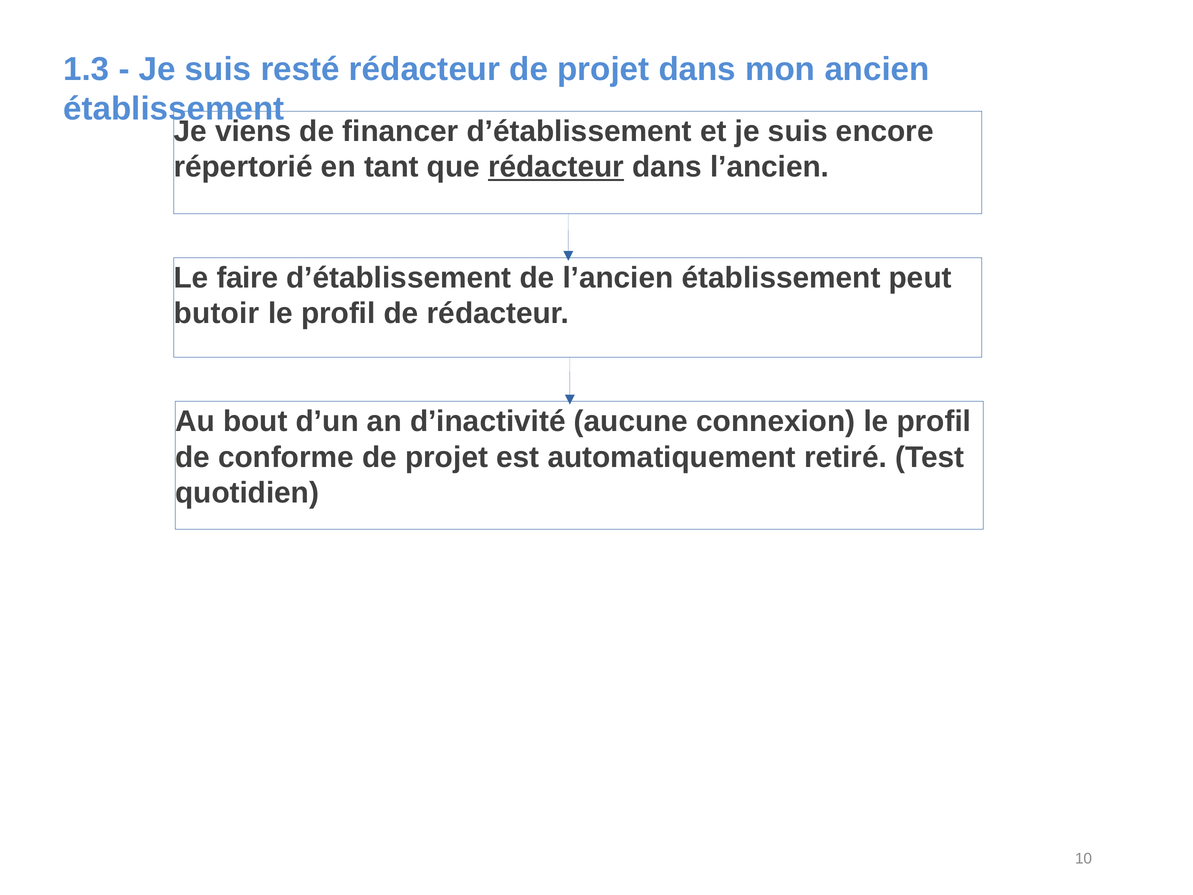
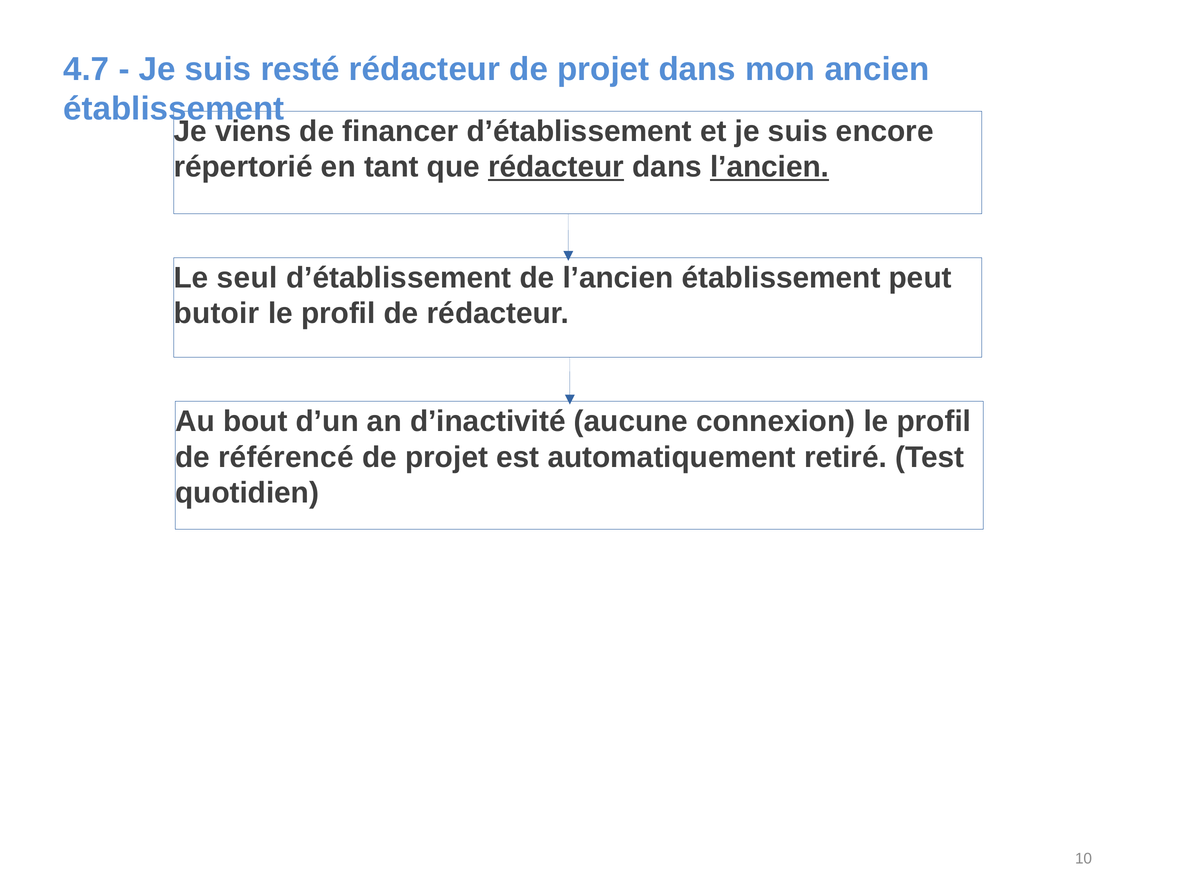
1.3: 1.3 -> 4.7
l’ancien at (770, 167) underline: none -> present
faire: faire -> seul
conforme: conforme -> référencé
